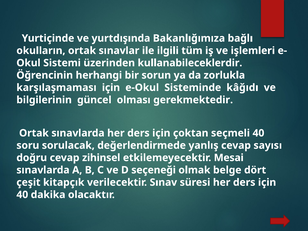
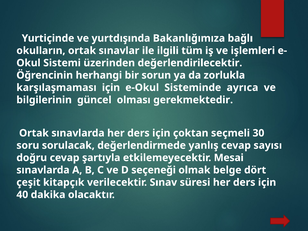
kullanabileceklerdir: kullanabileceklerdir -> değerlendirilecektir
kâğıdı: kâğıdı -> ayrıca
seçmeli 40: 40 -> 30
zihinsel: zihinsel -> şartıyla
